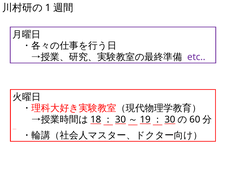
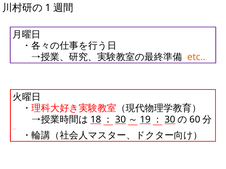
etc colour: purple -> orange
